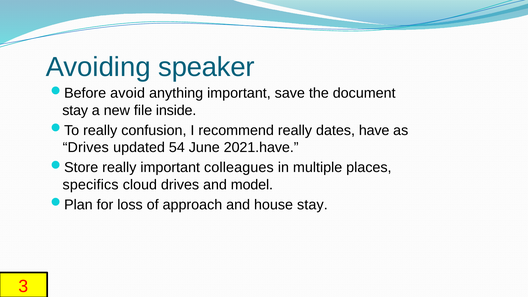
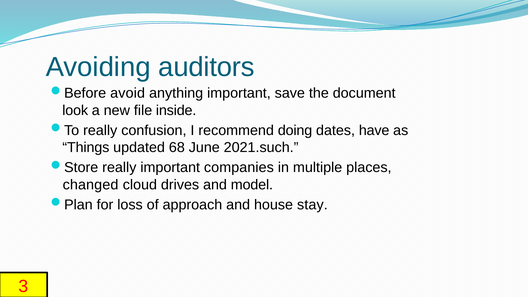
speaker: speaker -> auditors
stay at (75, 110): stay -> look
recommend really: really -> doing
Drives at (86, 147): Drives -> Things
54: 54 -> 68
2021.have: 2021.have -> 2021.such
colleagues: colleagues -> companies
specifics: specifics -> changed
